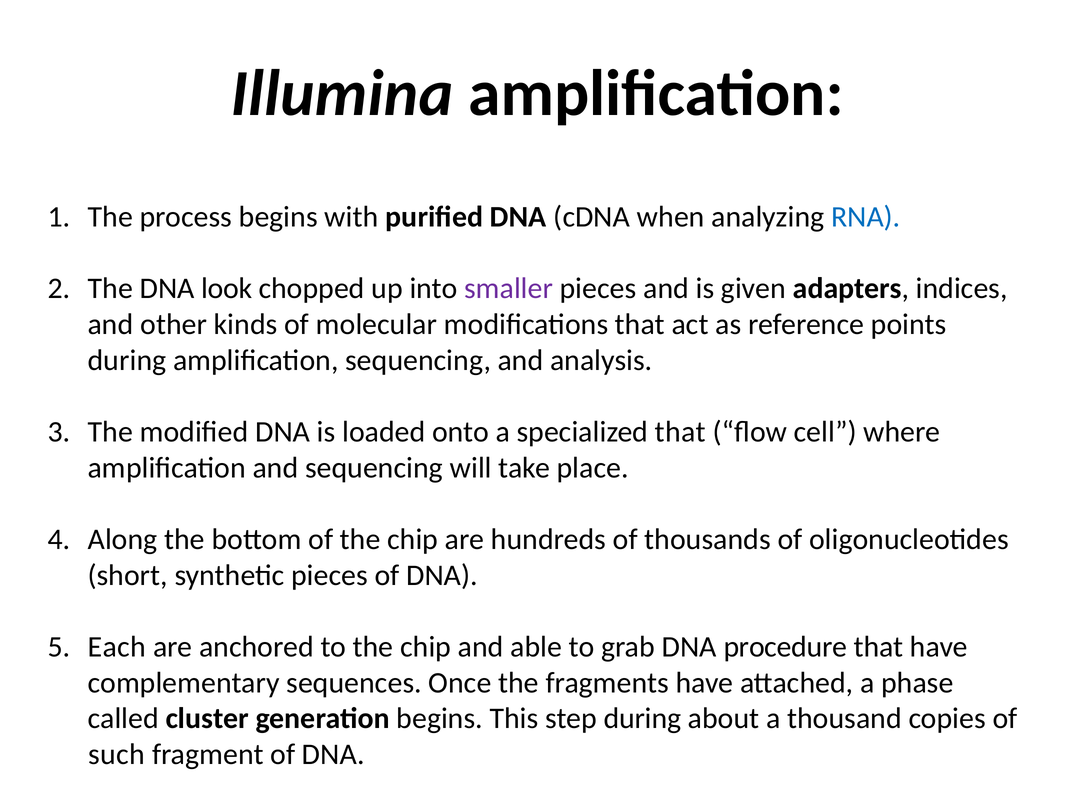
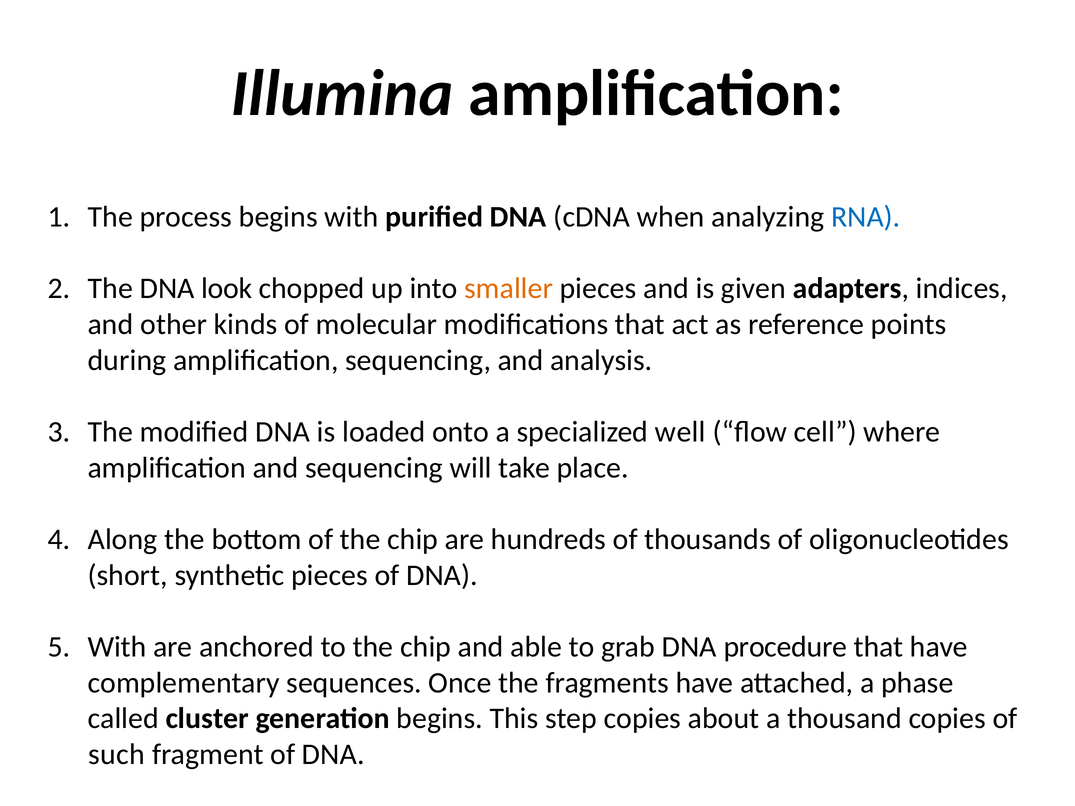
smaller colour: purple -> orange
specialized that: that -> well
Each at (117, 647): Each -> With
step during: during -> copies
